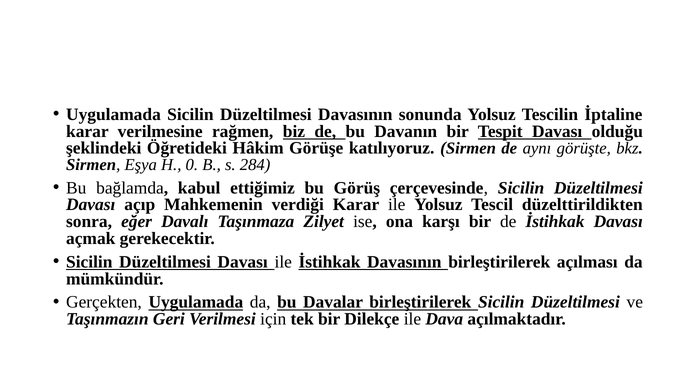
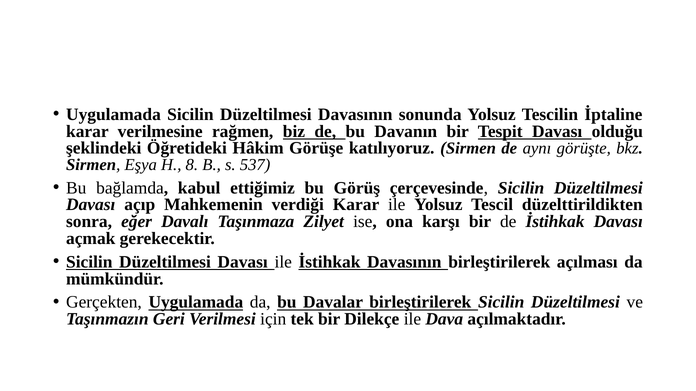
0: 0 -> 8
284: 284 -> 537
